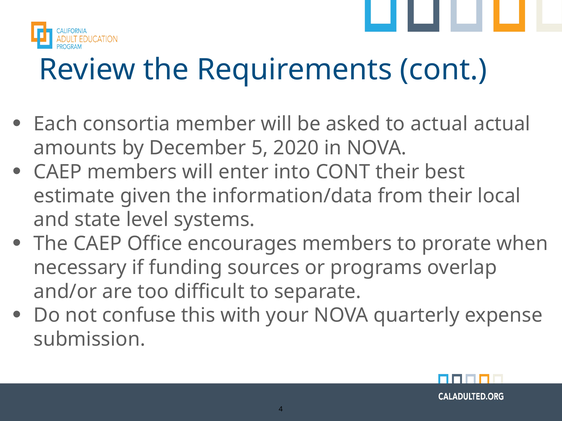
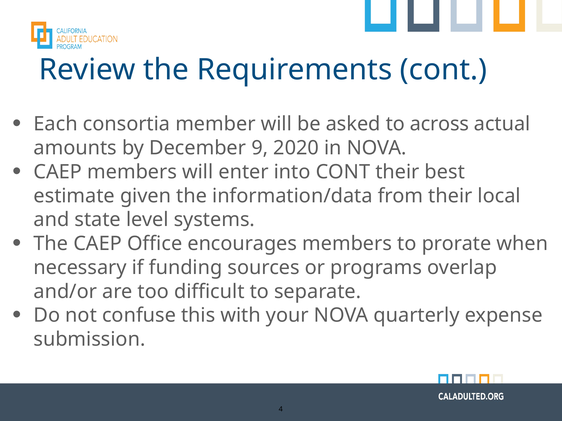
to actual: actual -> across
5: 5 -> 9
